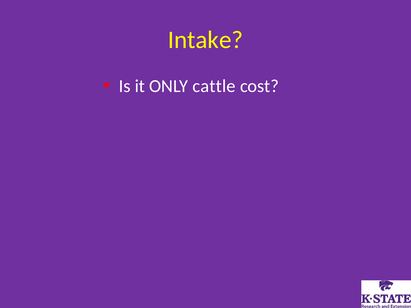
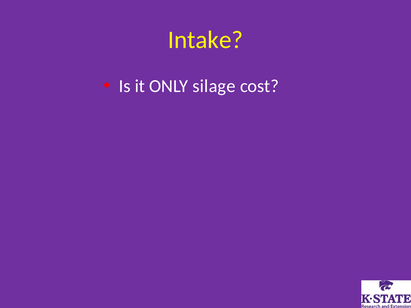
cattle: cattle -> silage
